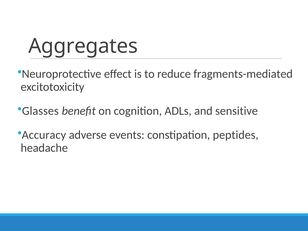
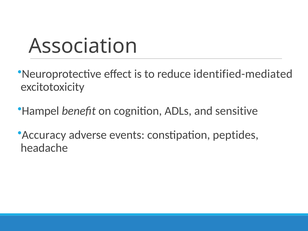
Aggregates: Aggregates -> Association
fragments-mediated: fragments-mediated -> identified-mediated
Glasses: Glasses -> Hampel
